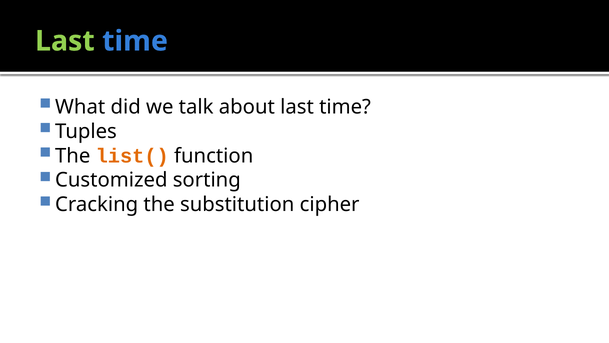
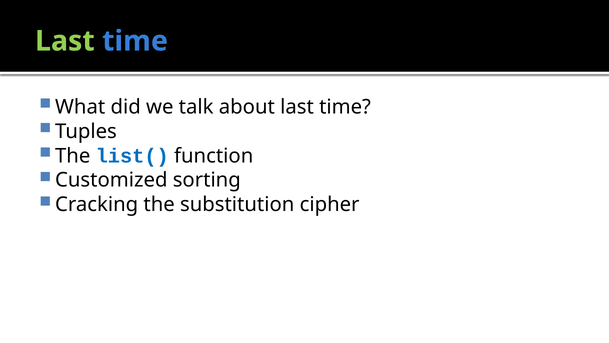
list( colour: orange -> blue
